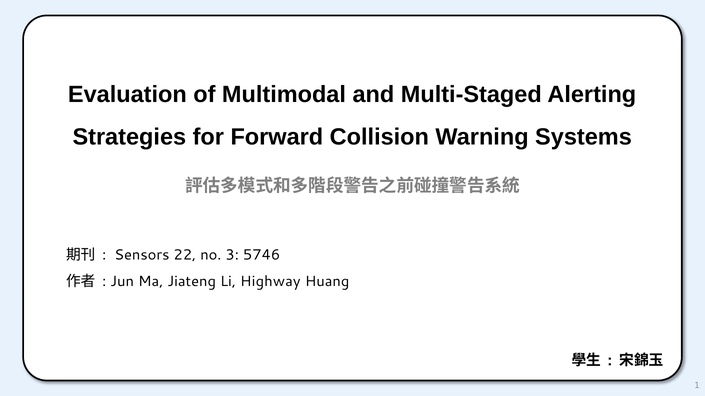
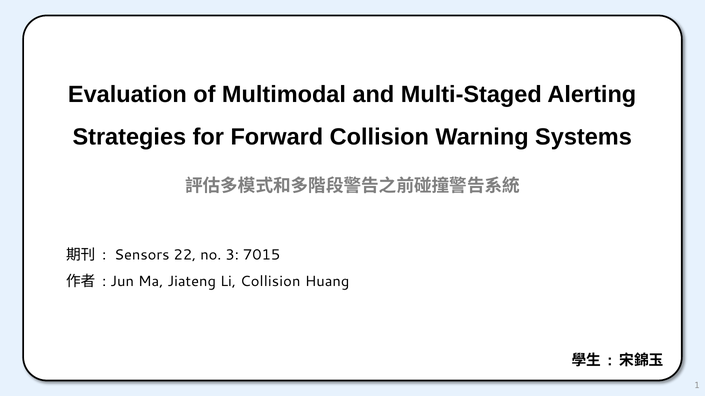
5746: 5746 -> 7015
Li Highway: Highway -> Collision
